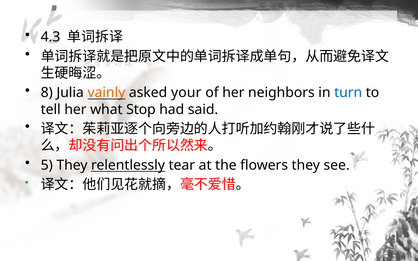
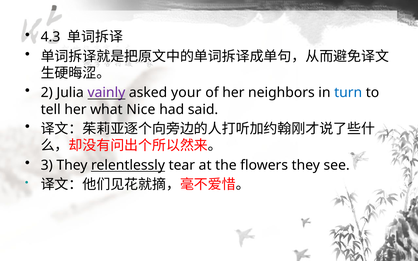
8: 8 -> 2
vainly colour: orange -> purple
Stop: Stop -> Nice
5: 5 -> 3
